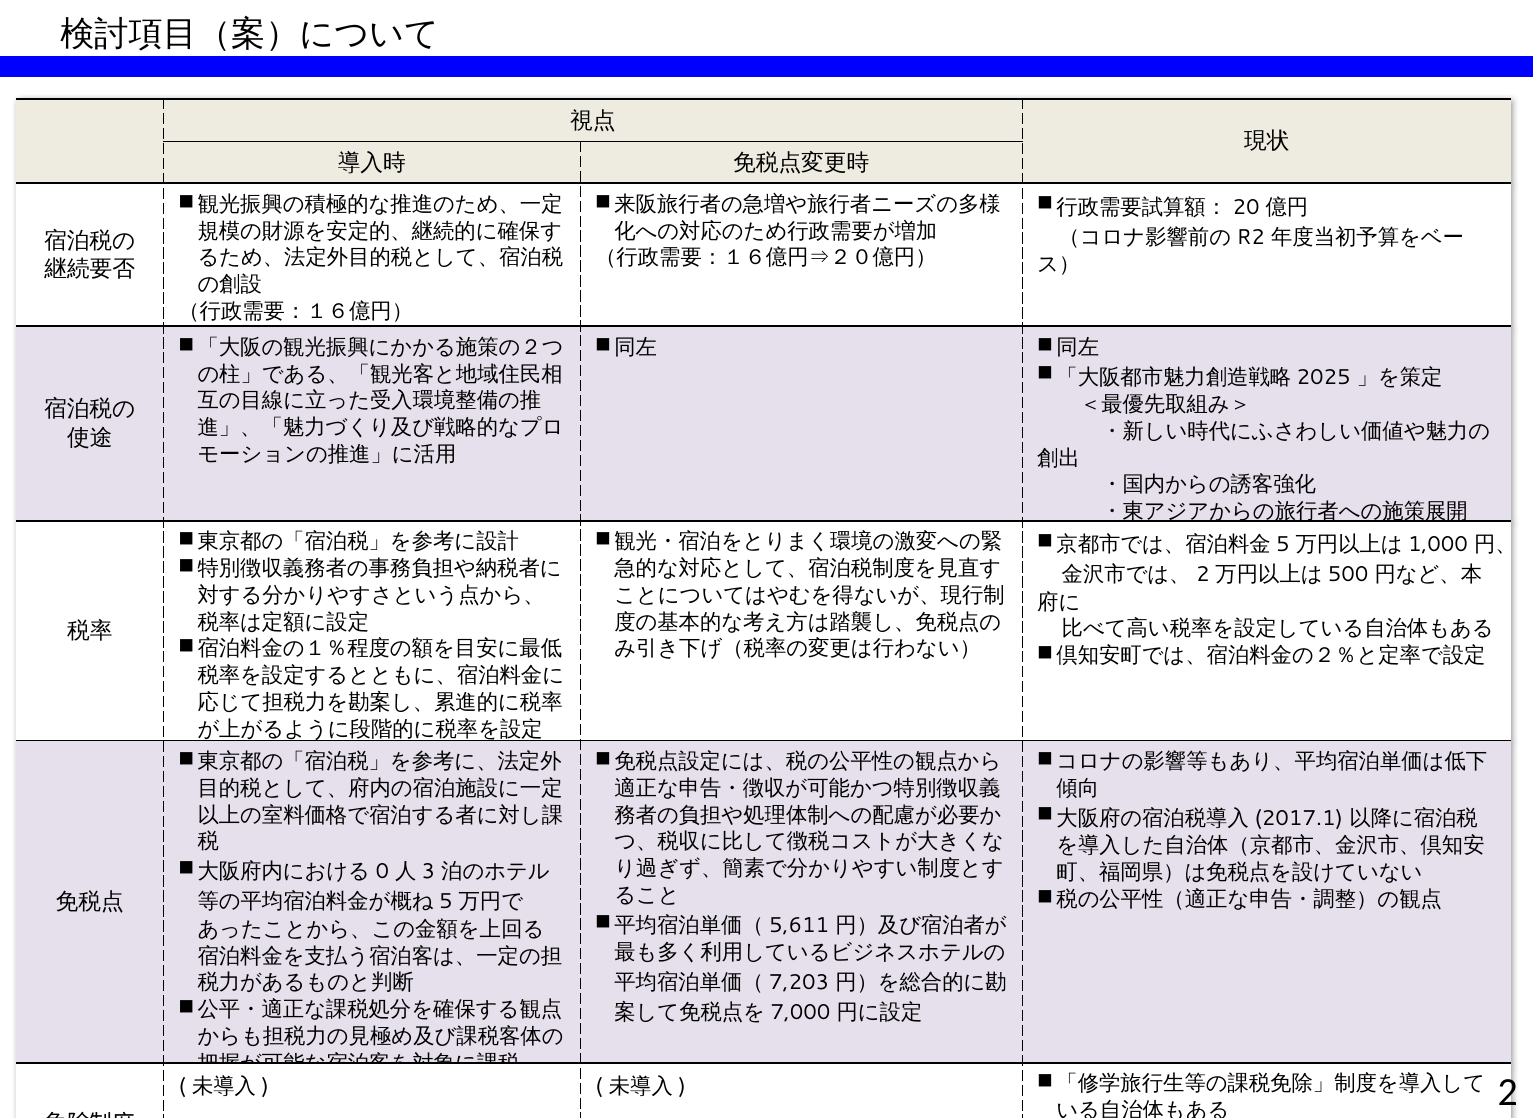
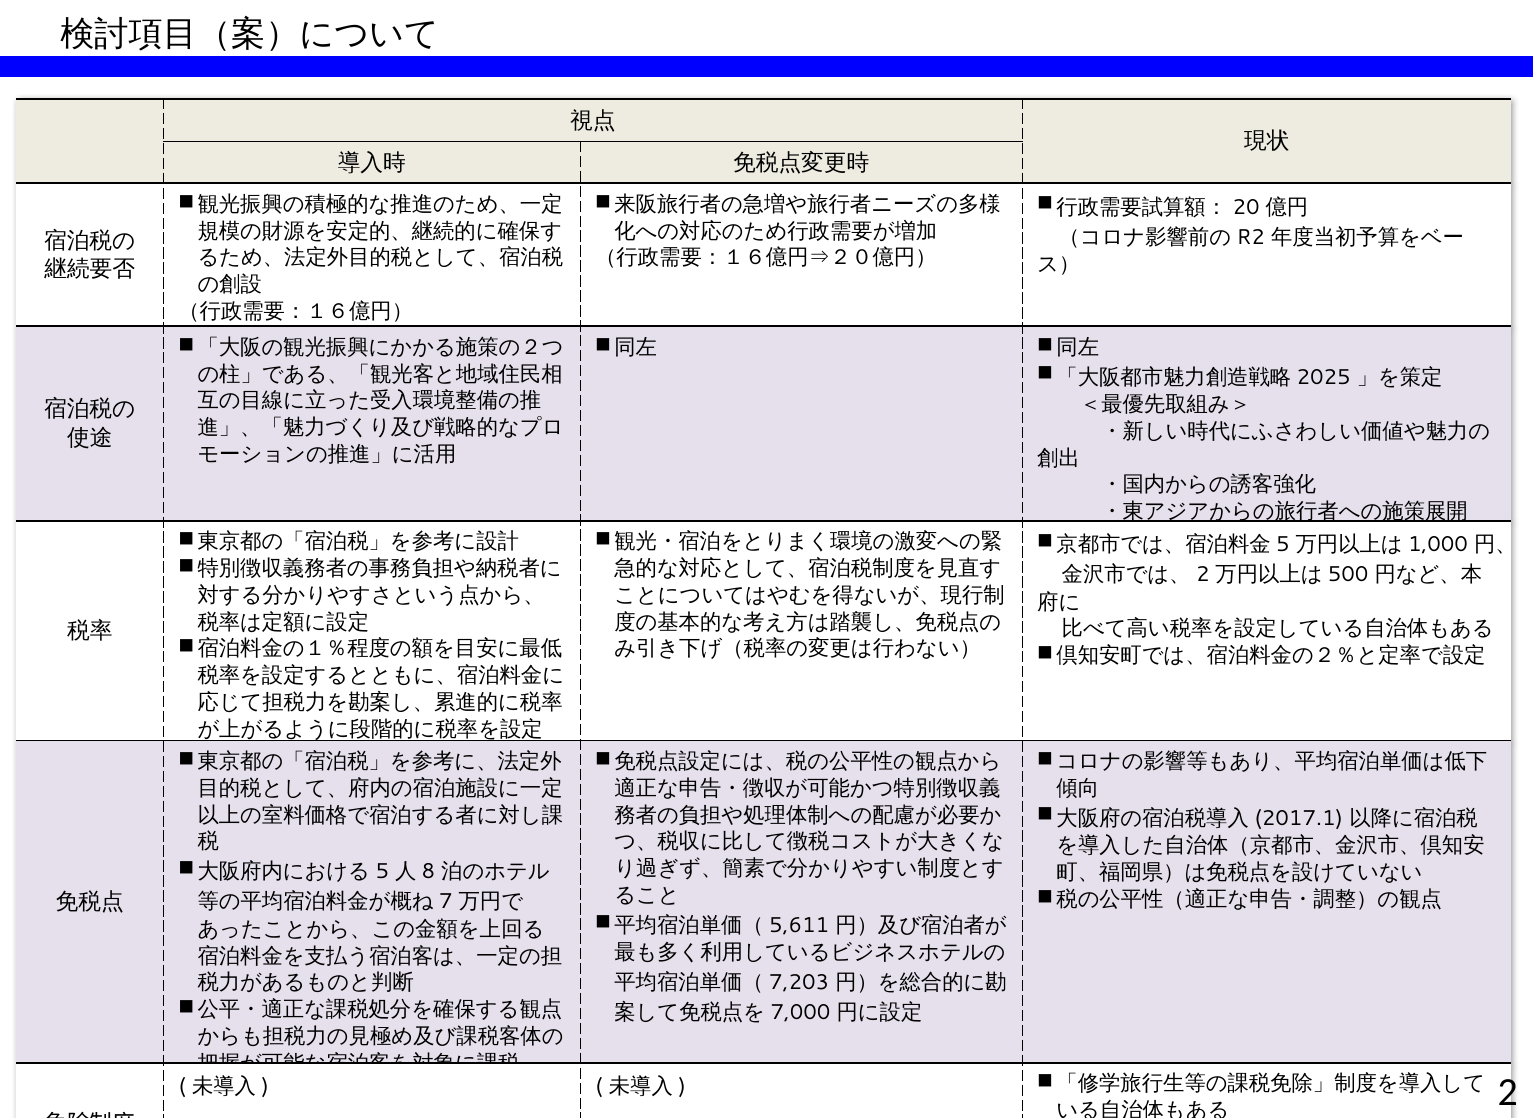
0 at (382, 871): 0 -> 5
3: 3 -> 8
5 at (446, 901): 5 -> 7
